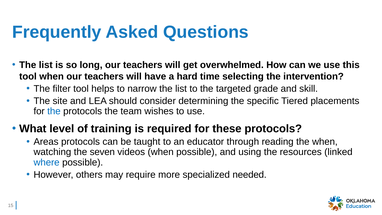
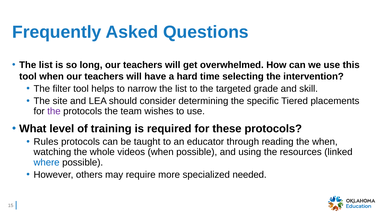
the at (54, 111) colour: blue -> purple
Areas: Areas -> Rules
seven: seven -> whole
